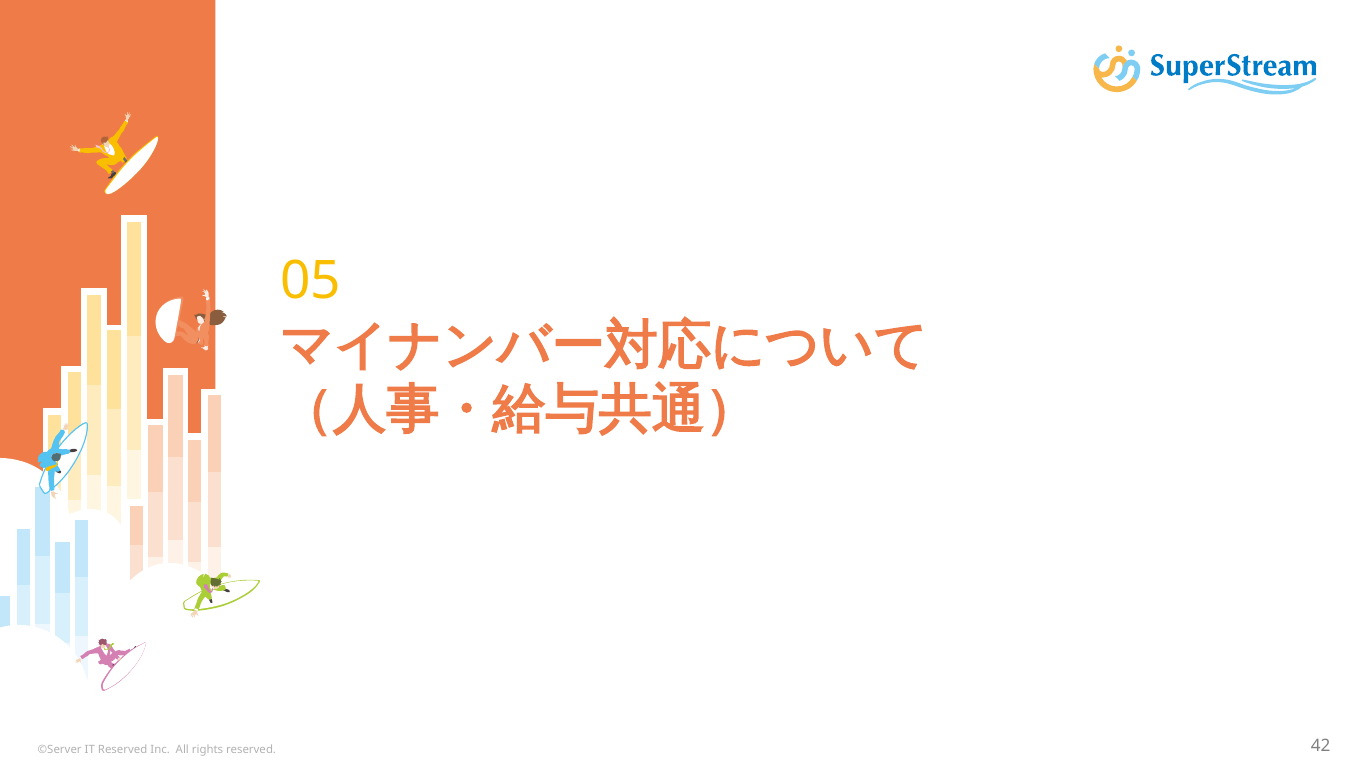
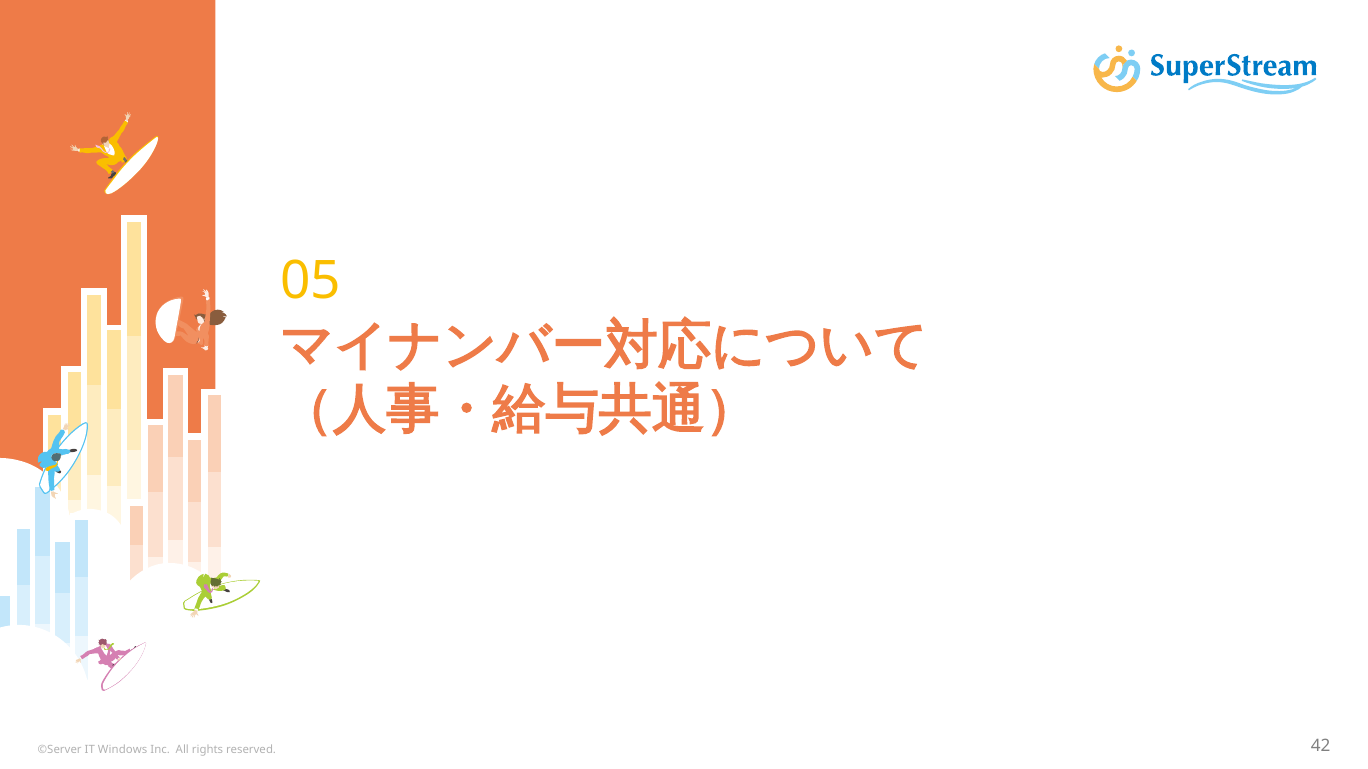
IT Reserved: Reserved -> Windows
